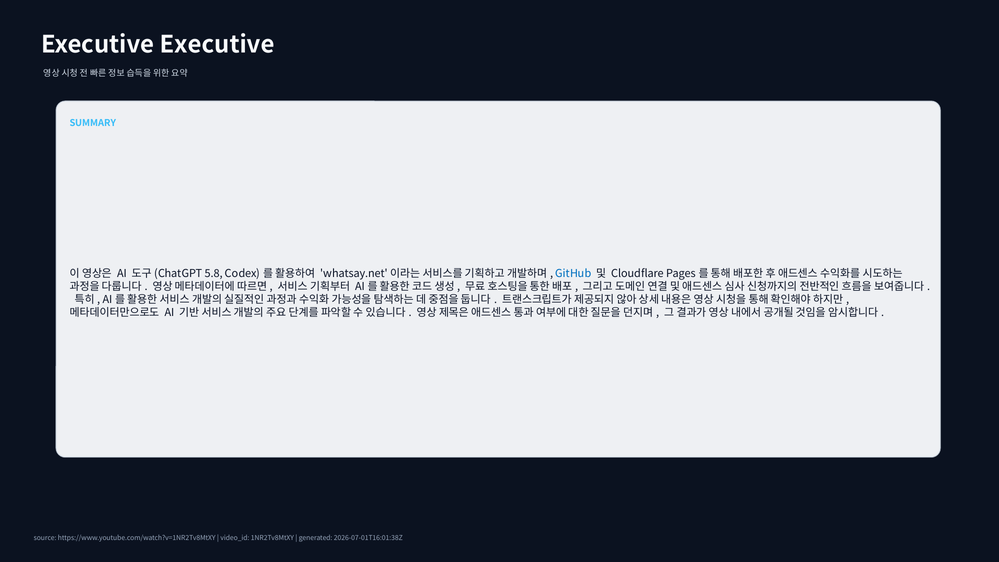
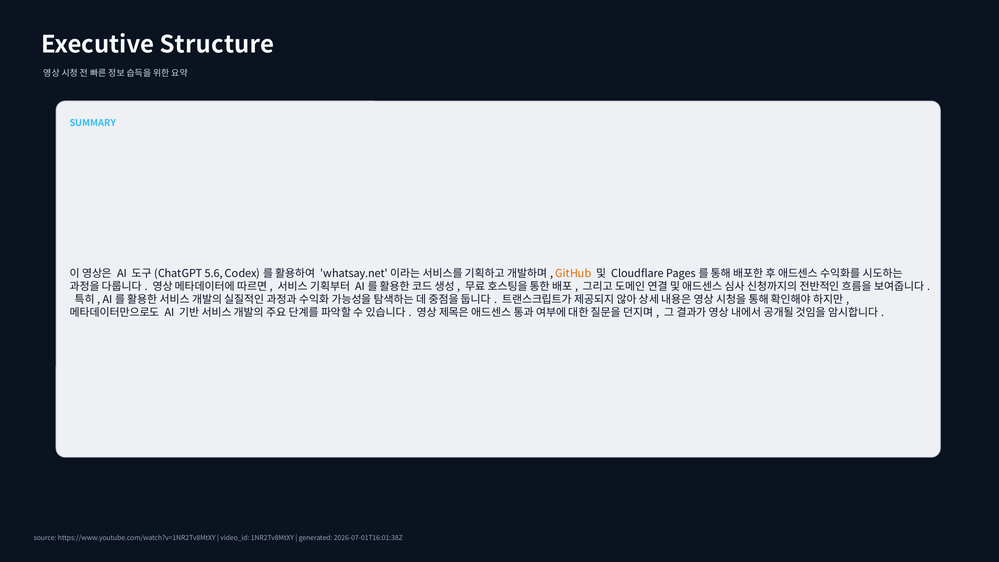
Executive Executive: Executive -> Structure
5.8: 5.8 -> 5.6
GitHub colour: blue -> orange
